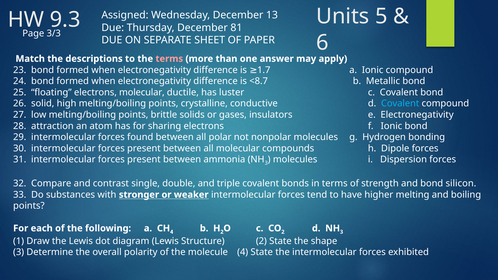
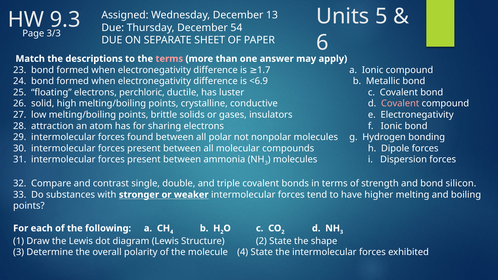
81: 81 -> 54
<8.7: <8.7 -> <6.9
electrons molecular: molecular -> perchloric
Covalent at (400, 104) colour: light blue -> pink
